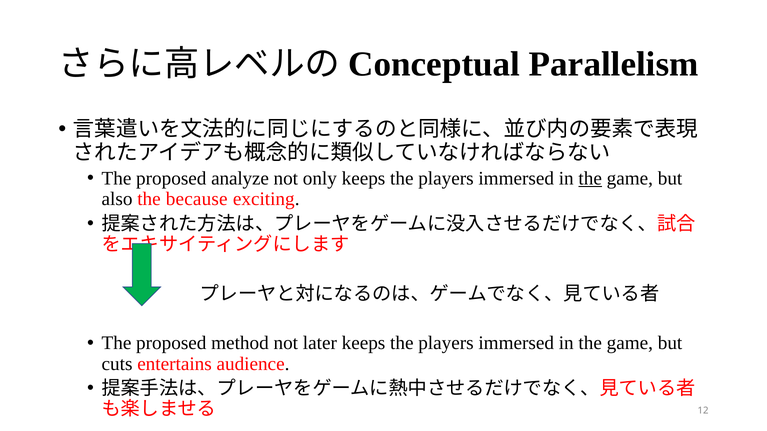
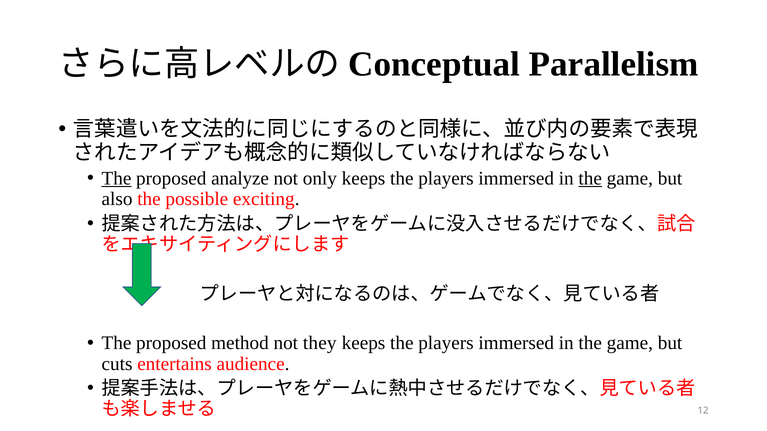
The at (117, 179) underline: none -> present
because: because -> possible
later: later -> they
